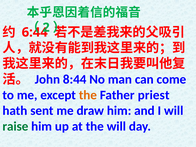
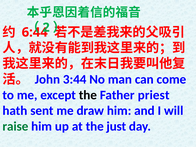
8:44: 8:44 -> 3:44
the at (88, 95) colour: orange -> black
the will: will -> just
